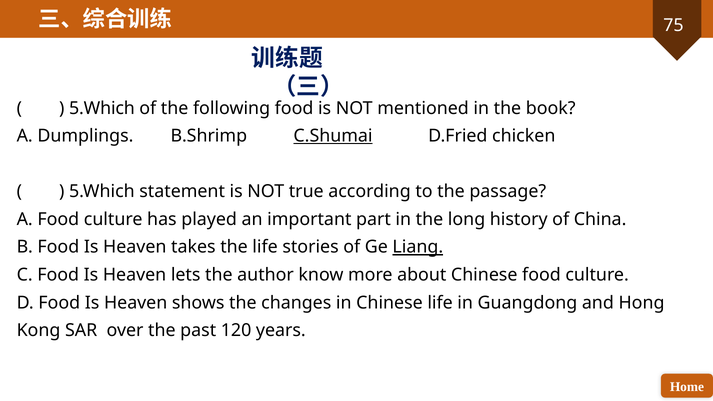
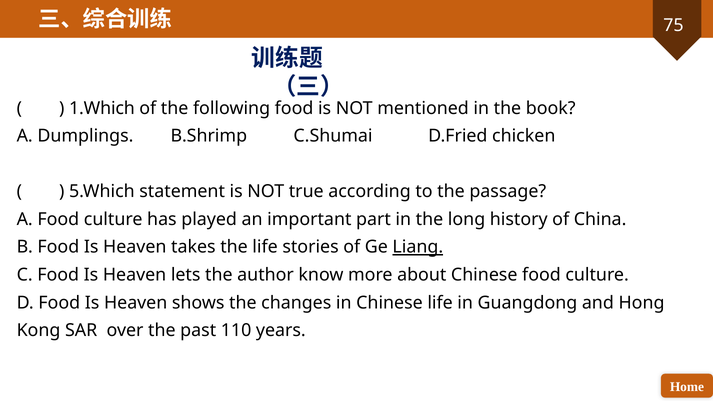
5.Which at (102, 108): 5.Which -> 1.Which
C.Shumai underline: present -> none
120: 120 -> 110
